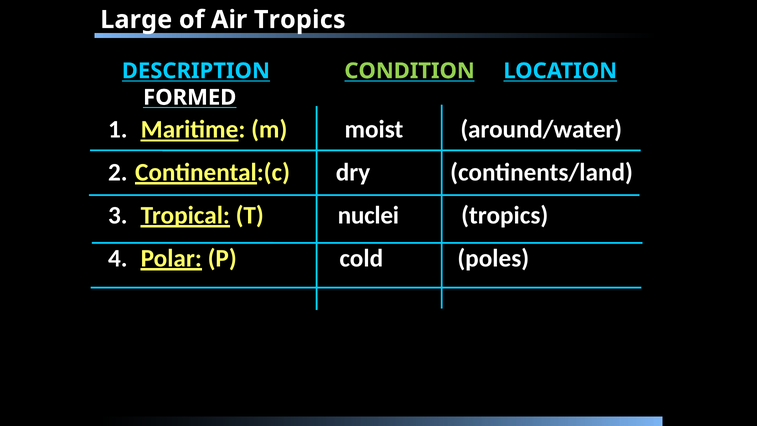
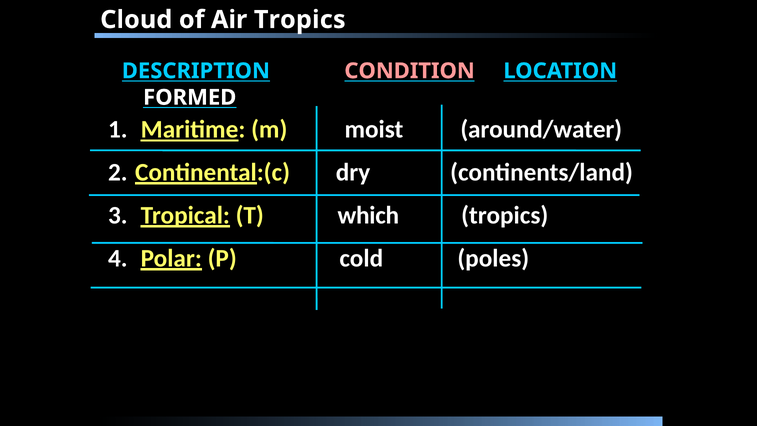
Large: Large -> Cloud
CONDITION colour: light green -> pink
nuclei: nuclei -> which
